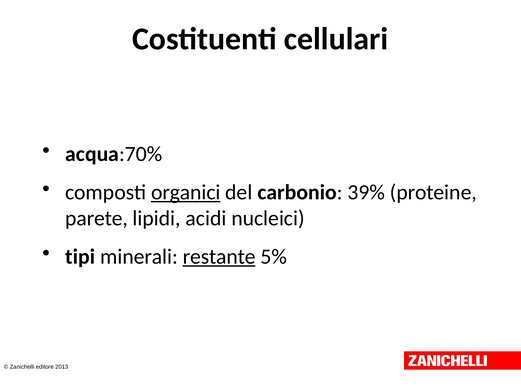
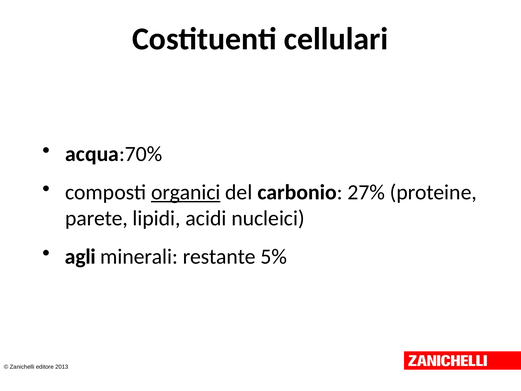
39%: 39% -> 27%
tipi: tipi -> agli
restante underline: present -> none
